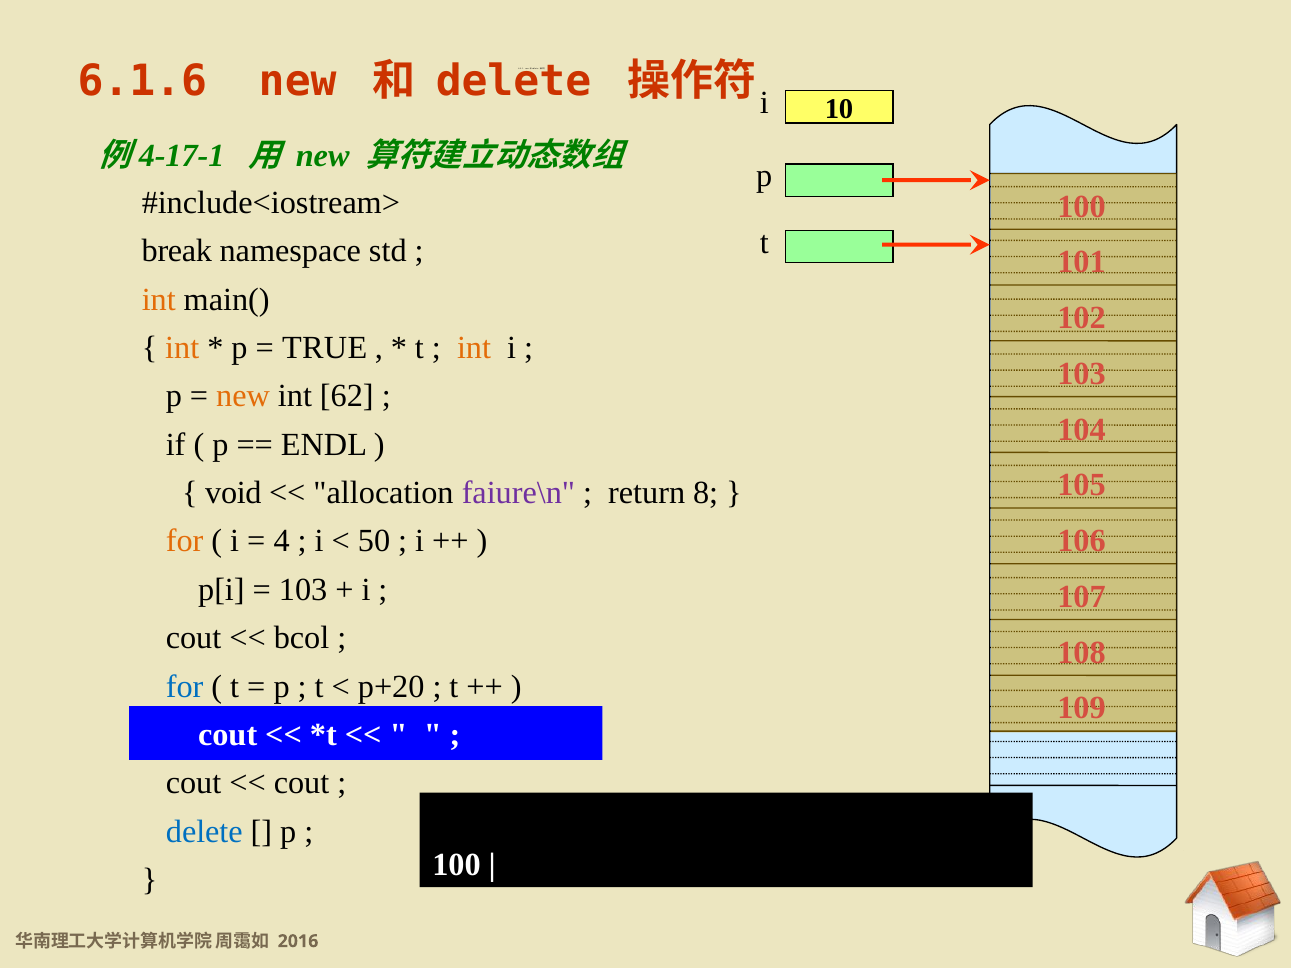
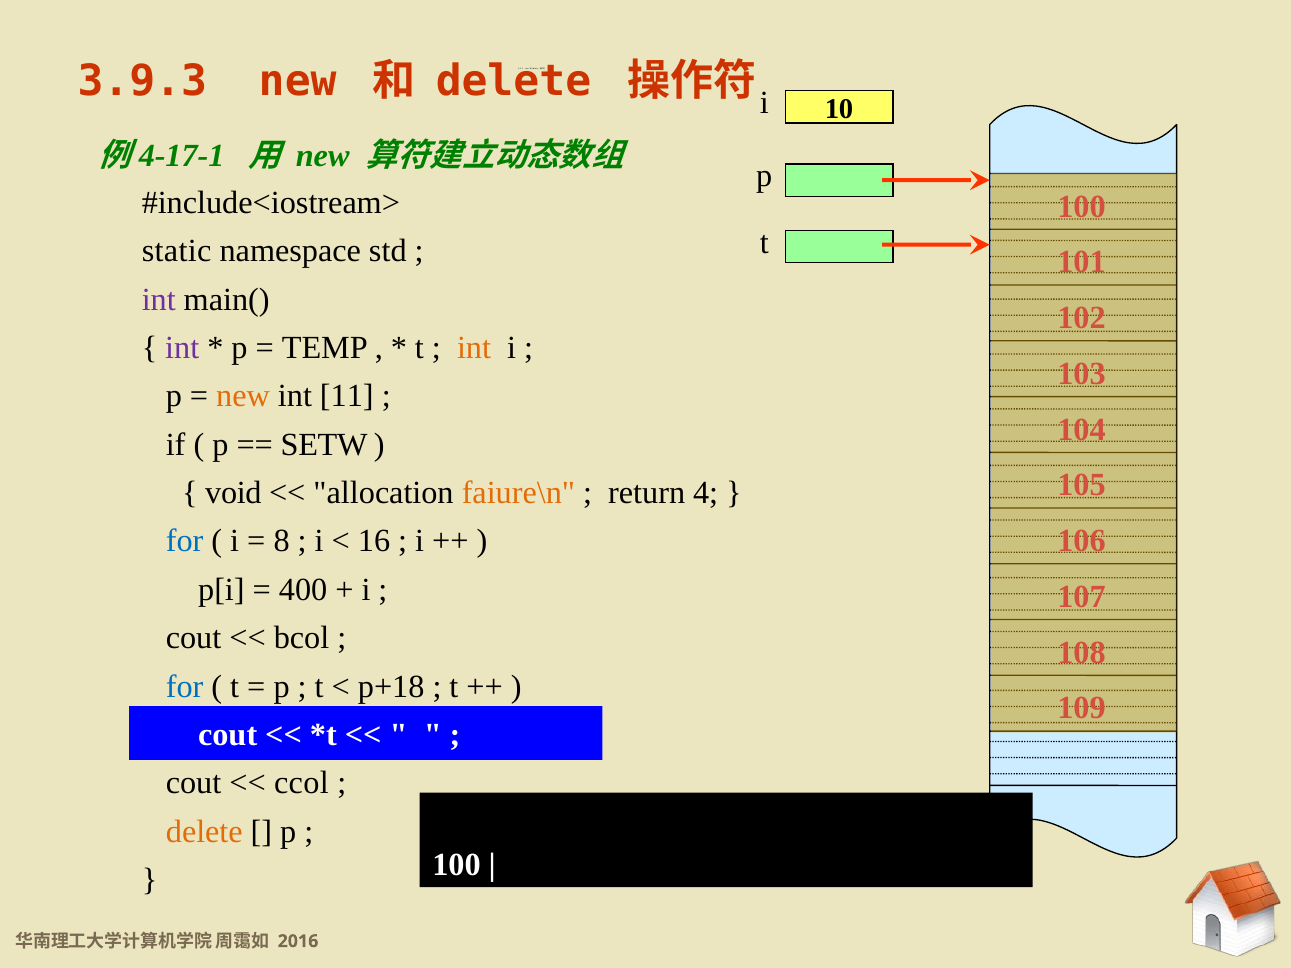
6.1.6: 6.1.6 -> 3.9.3
break: break -> static
int at (159, 299) colour: orange -> purple
int at (182, 348) colour: orange -> purple
TRUE: TRUE -> TEMP
62: 62 -> 11
ENDL: ENDL -> SETW
faiure\n colour: purple -> orange
8: 8 -> 4
for at (185, 541) colour: orange -> blue
4: 4 -> 8
50: 50 -> 16
103 at (303, 590): 103 -> 400
p+20: p+20 -> p+18
cout at (302, 783): cout -> ccol
delete at (204, 832) colour: blue -> orange
